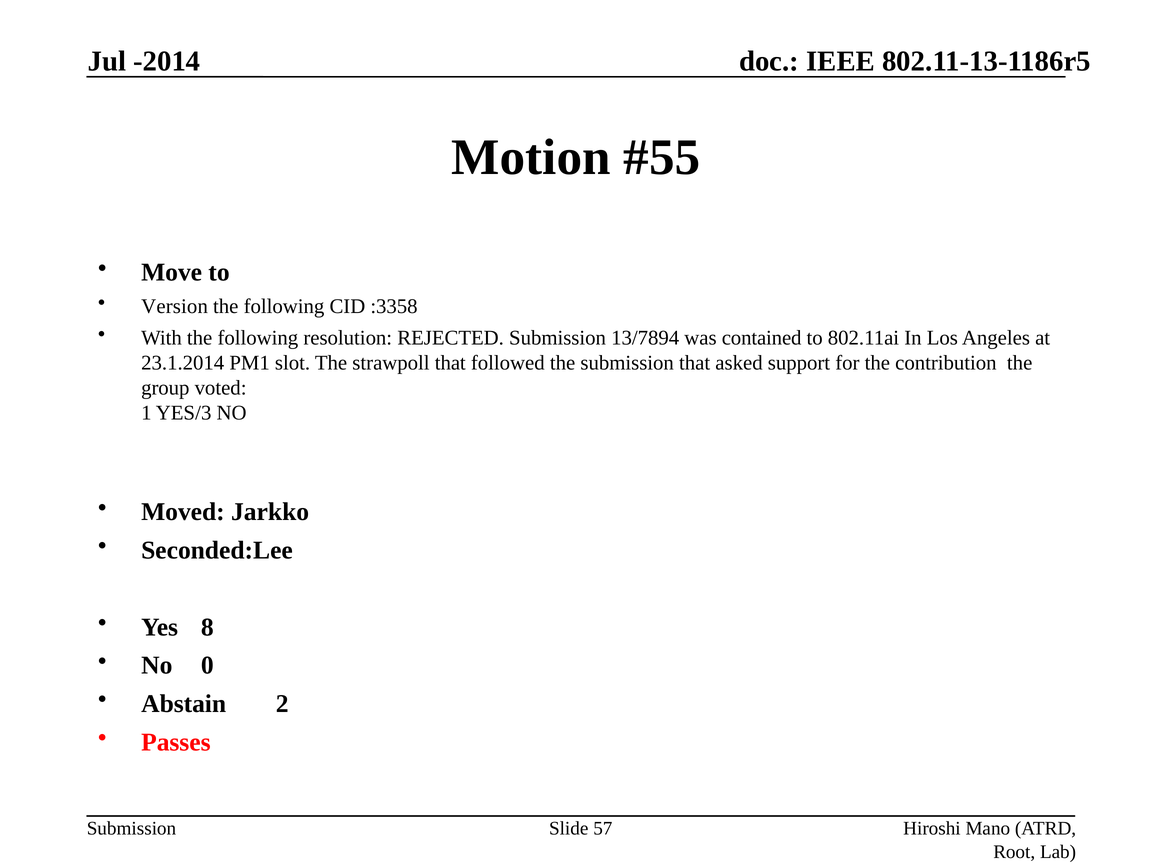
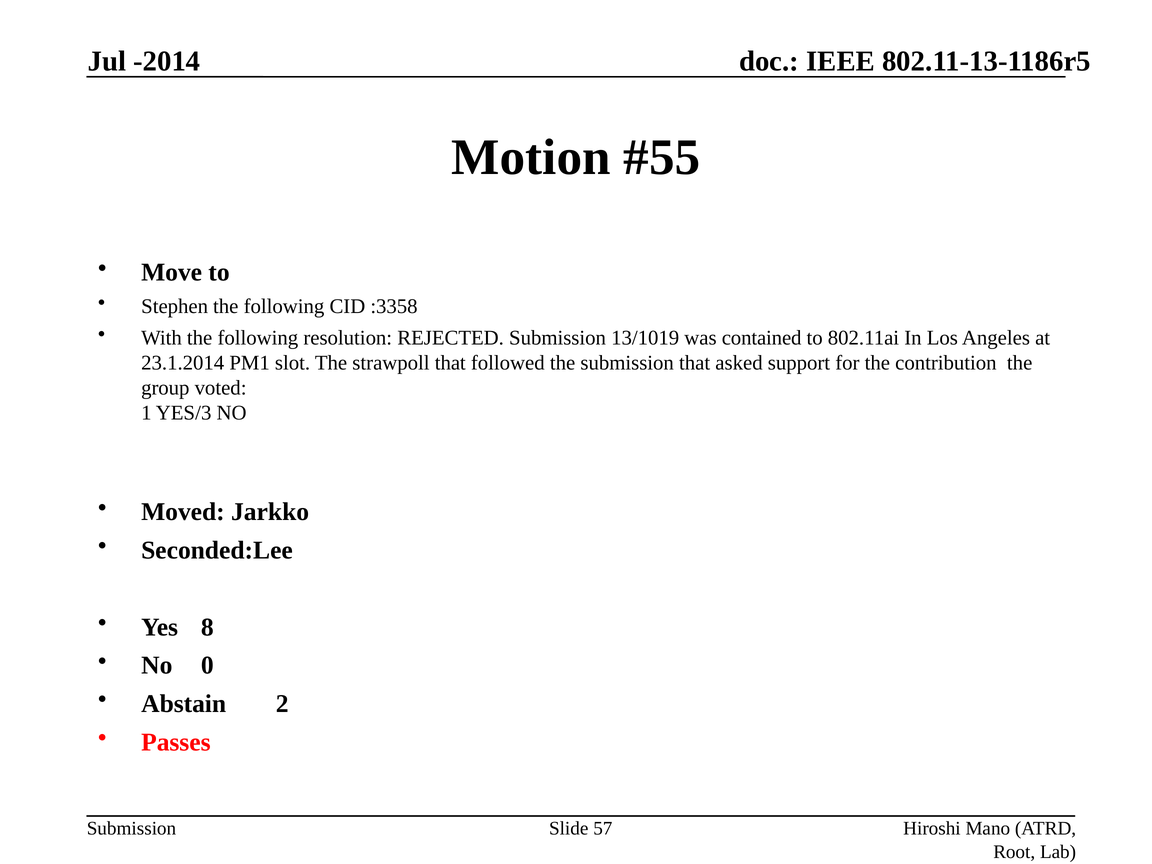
Version: Version -> Stephen
13/7894: 13/7894 -> 13/1019
